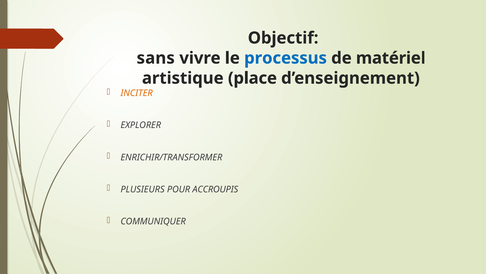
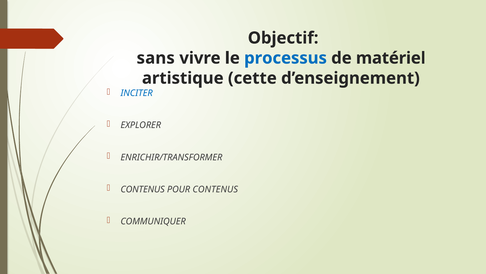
place: place -> cette
INCITER colour: orange -> blue
PLUSIEURS at (143, 189): PLUSIEURS -> CONTENUS
POUR ACCROUPIS: ACCROUPIS -> CONTENUS
